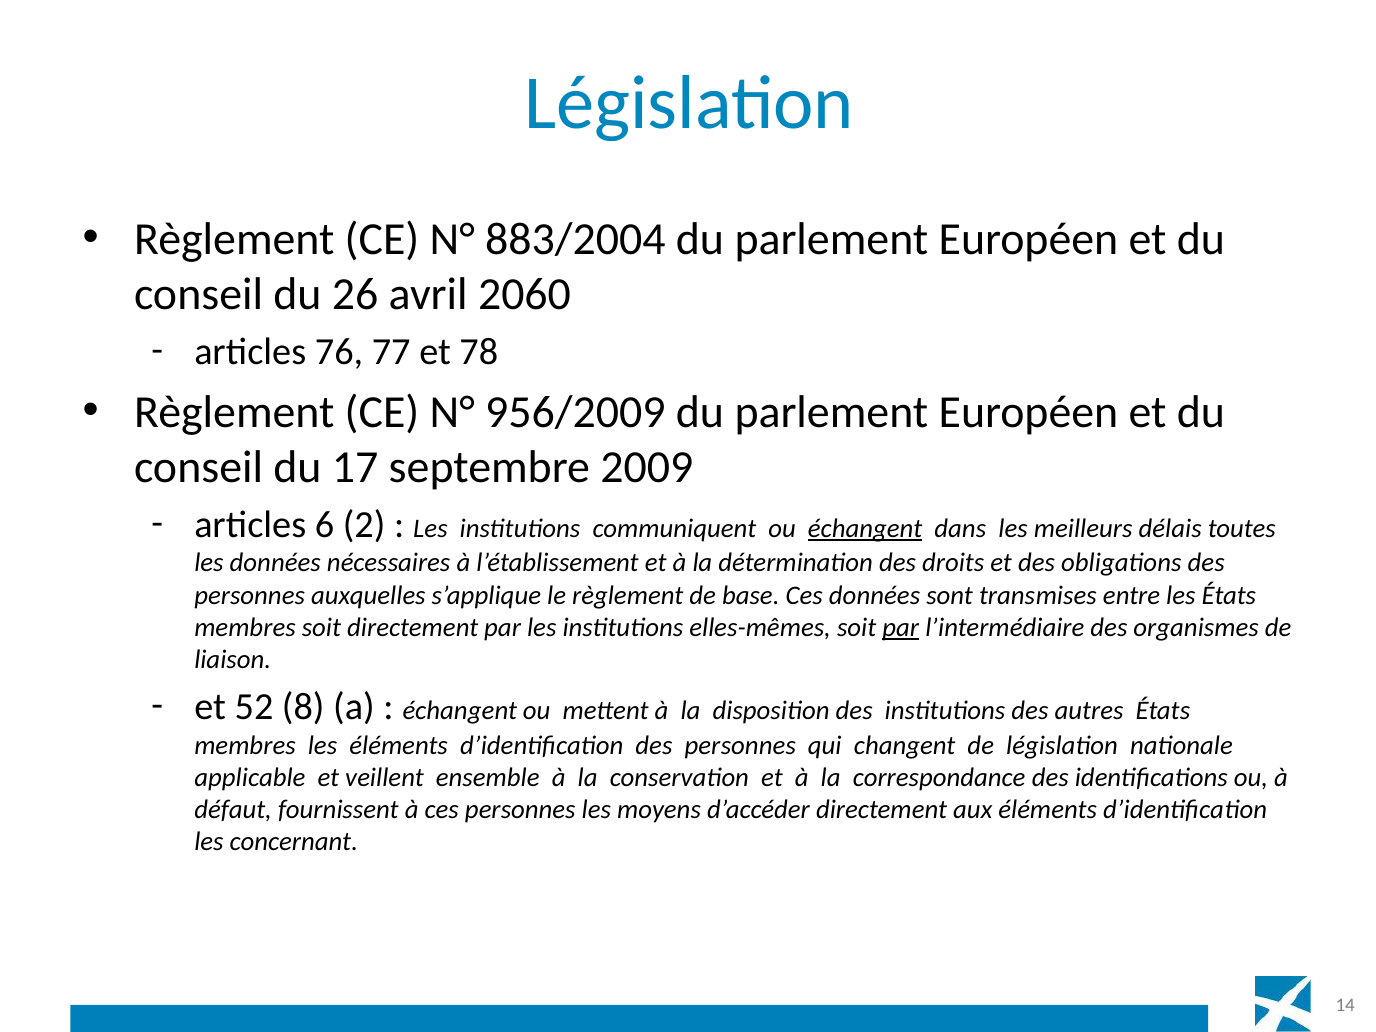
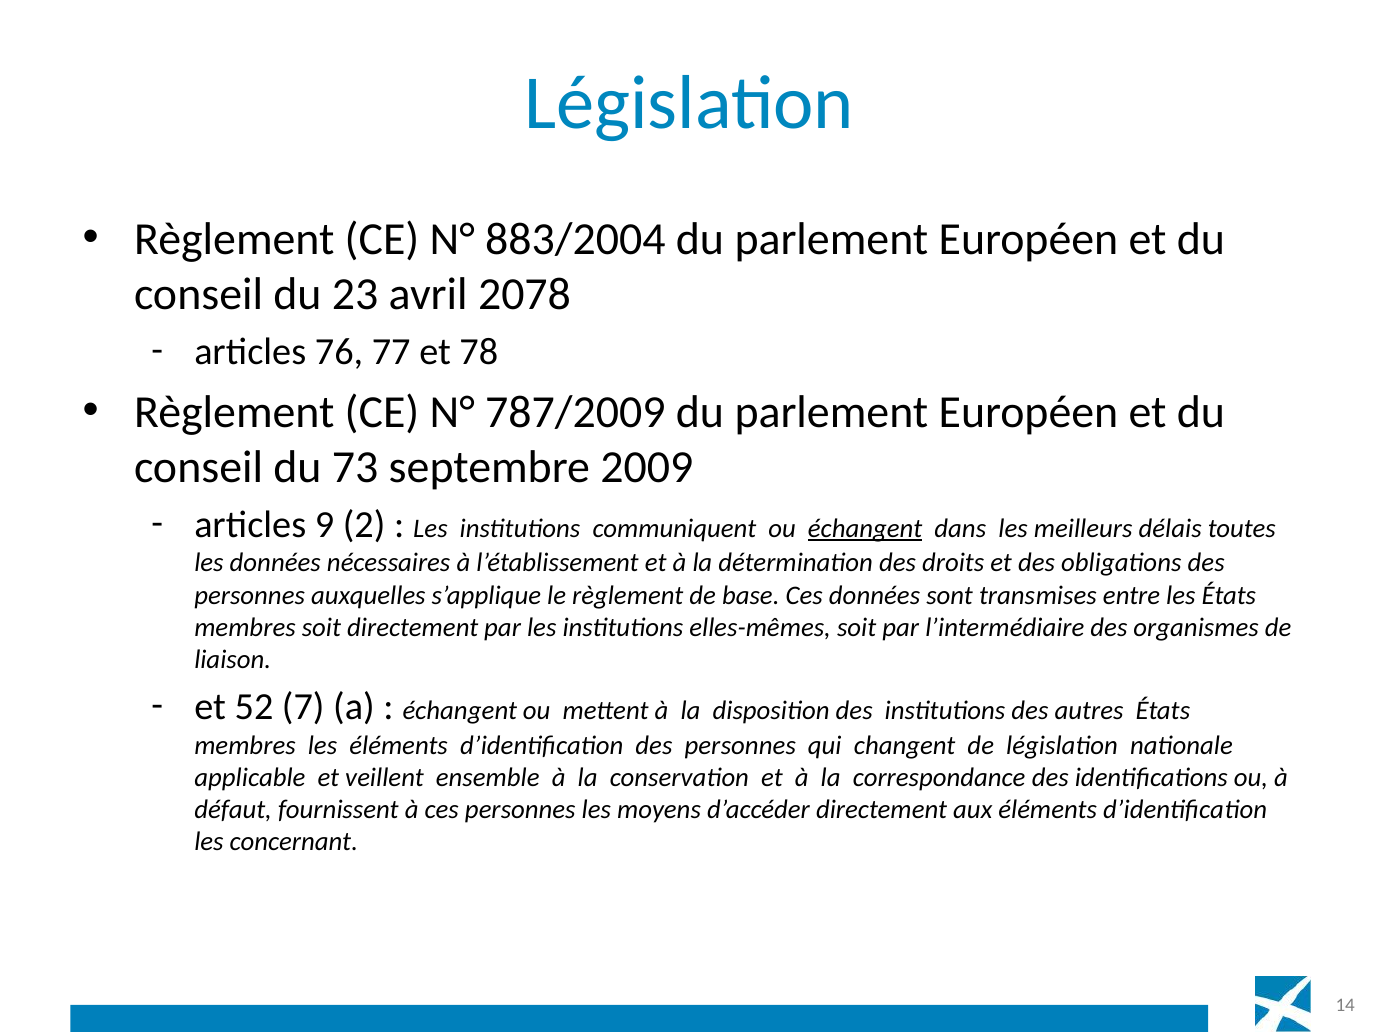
26: 26 -> 23
2060: 2060 -> 2078
956/2009: 956/2009 -> 787/2009
17: 17 -> 73
6: 6 -> 9
par at (901, 627) underline: present -> none
8: 8 -> 7
